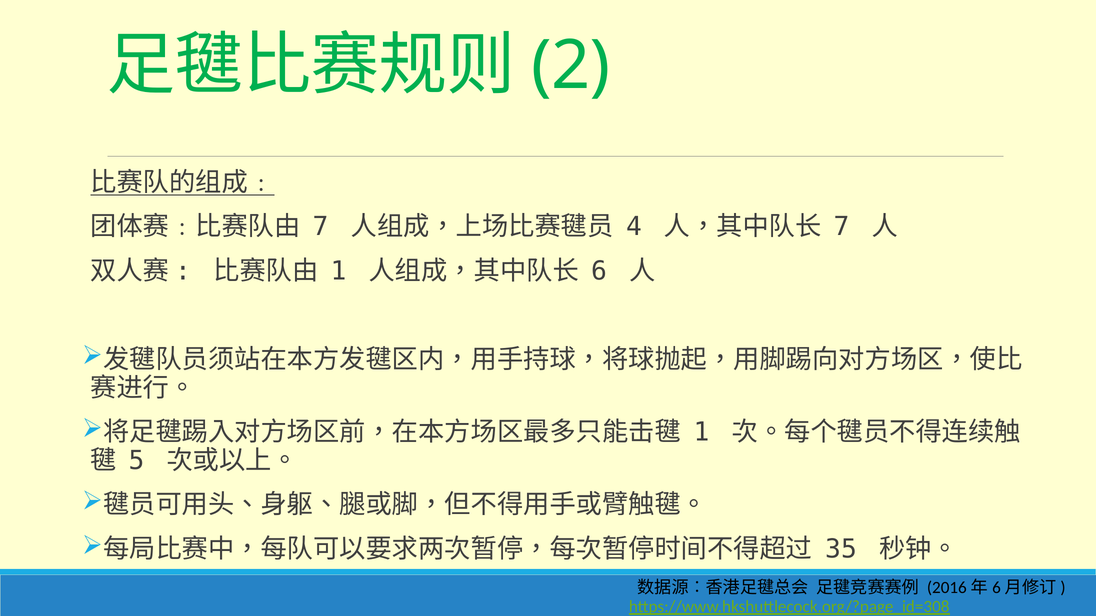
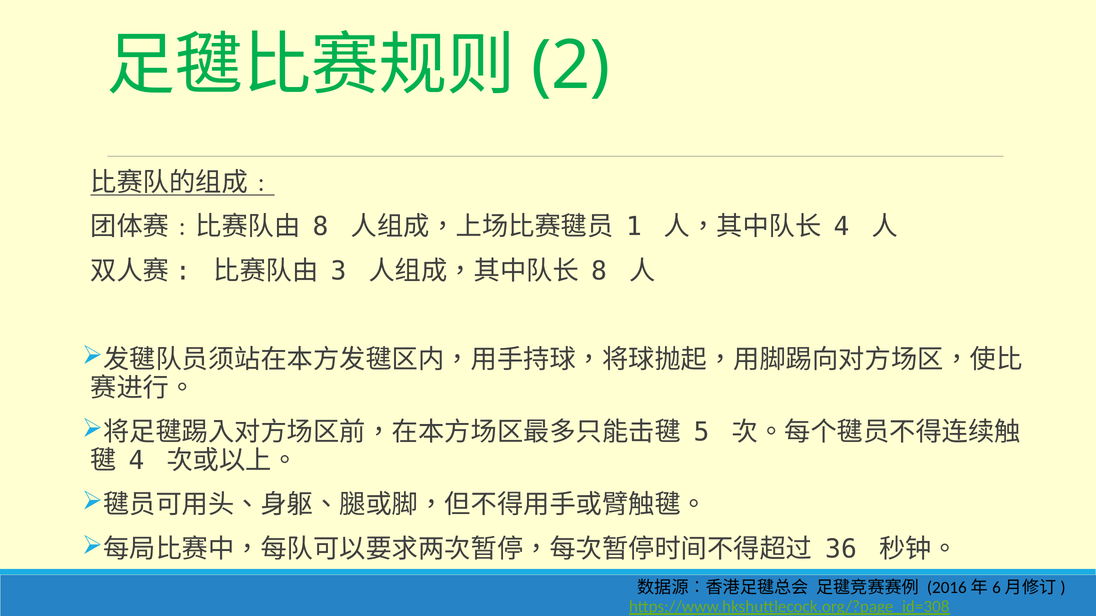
7 at (321, 227): 7 -> 8
4: 4 -> 1
7 at (842, 227): 7 -> 4
1 at (339, 271): 1 -> 3
6 at (599, 271): 6 -> 8
1 at (702, 433): 1 -> 5
5 at (137, 461): 5 -> 4
35: 35 -> 36
